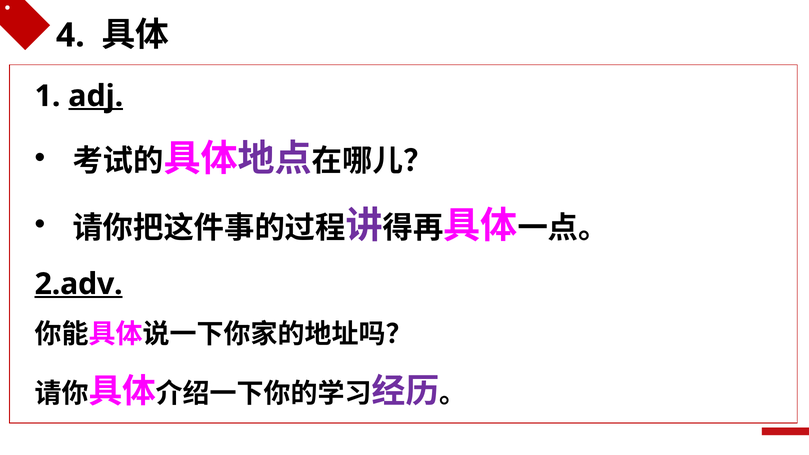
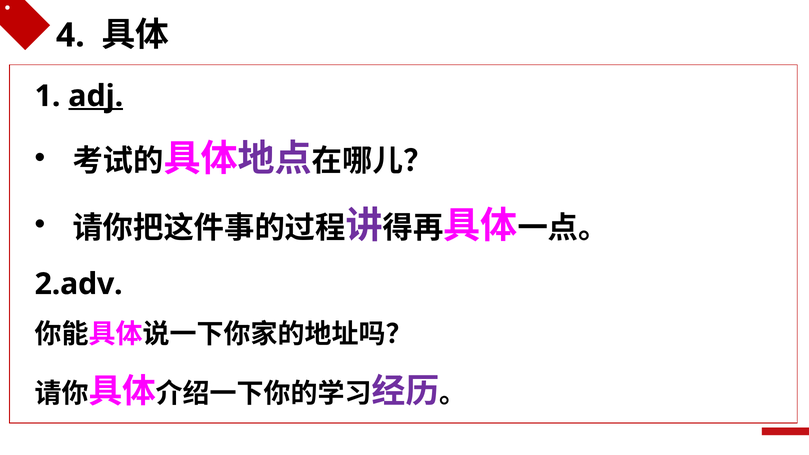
2.adv underline: present -> none
